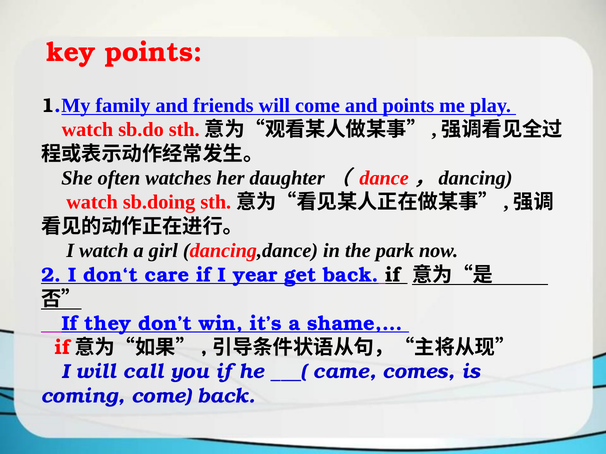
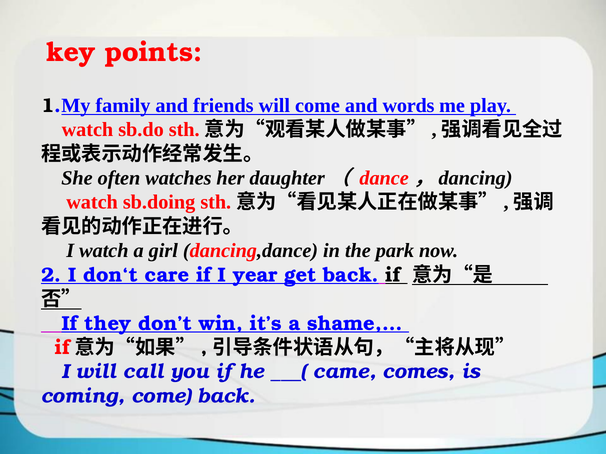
and points: points -> words
